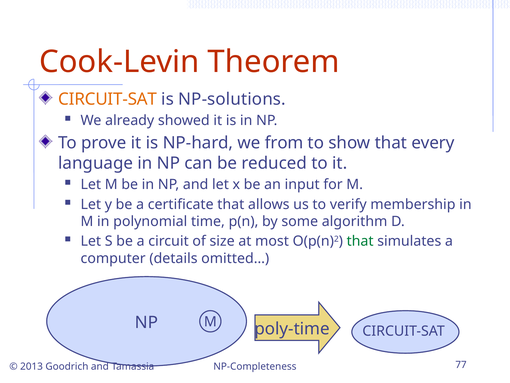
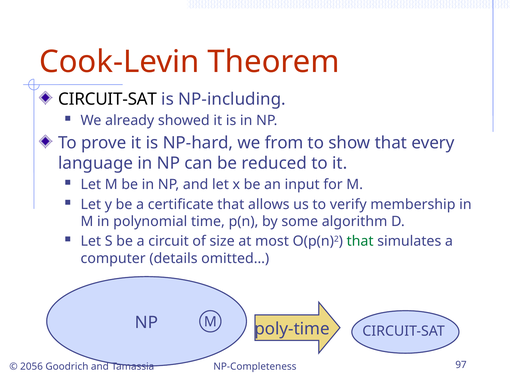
CIRCUIT-SAT at (108, 99) colour: orange -> black
NP-solutions: NP-solutions -> NP-including
2013: 2013 -> 2056
77: 77 -> 97
